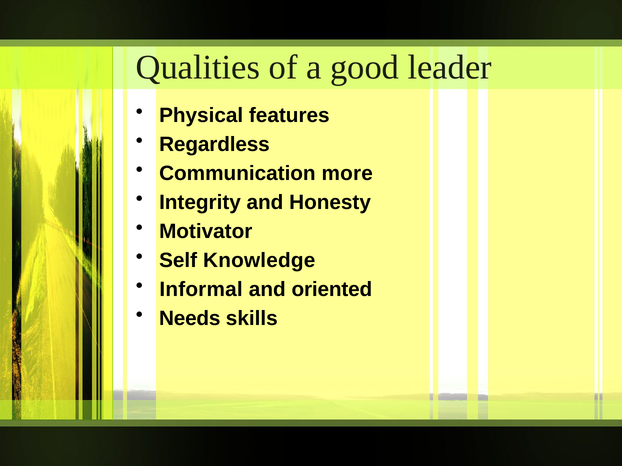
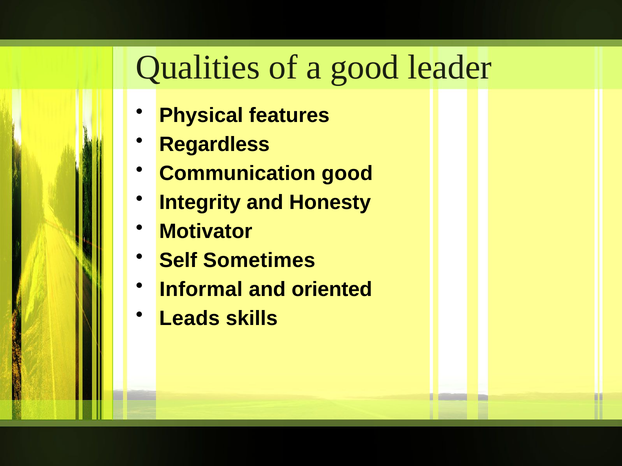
Communication more: more -> good
Knowledge: Knowledge -> Sometimes
Needs: Needs -> Leads
